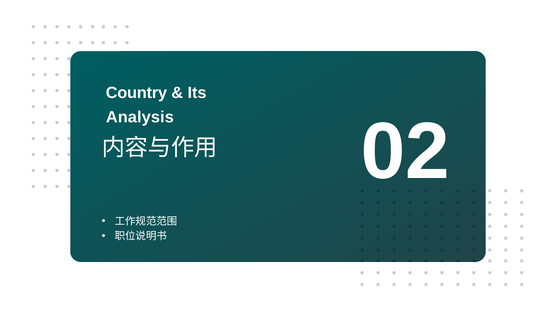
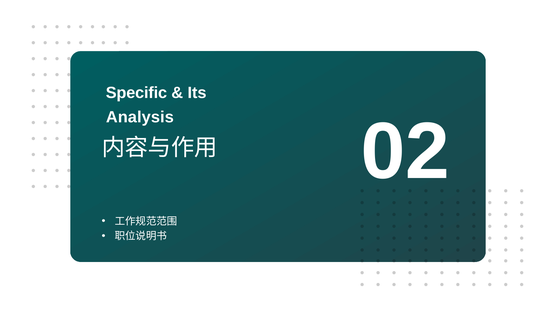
Country: Country -> Specific
